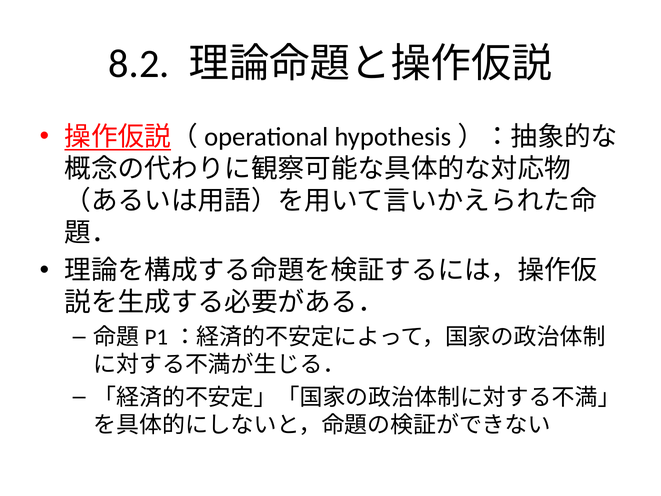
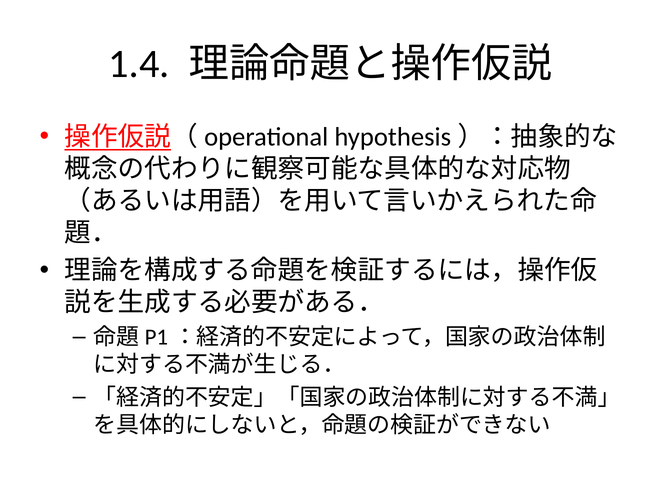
8.2: 8.2 -> 1.4
